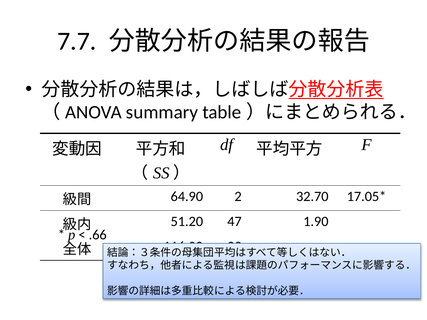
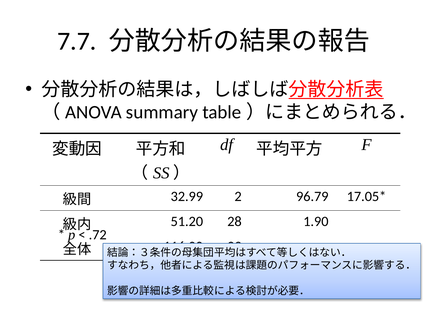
64.90: 64.90 -> 32.99
32.70: 32.70 -> 96.79
47: 47 -> 28
.66: .66 -> .72
